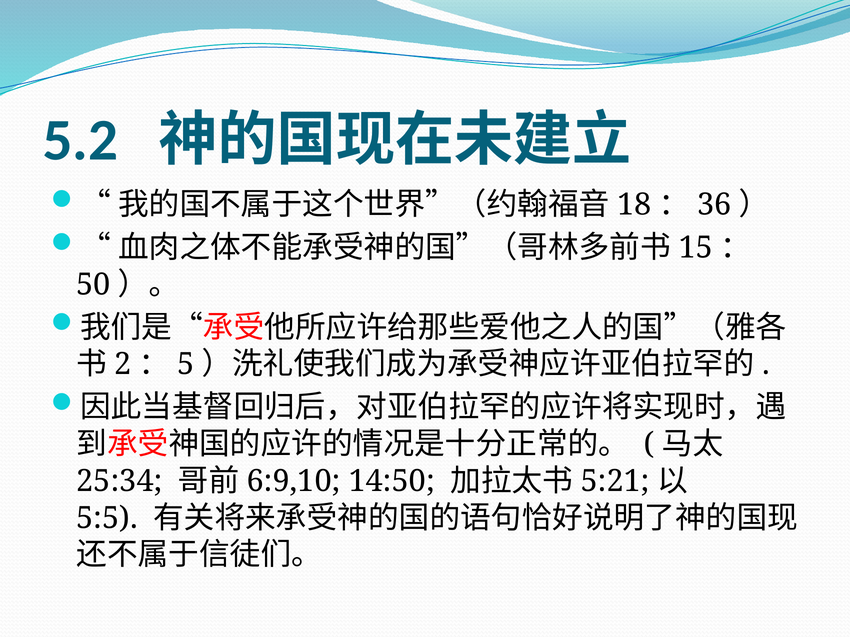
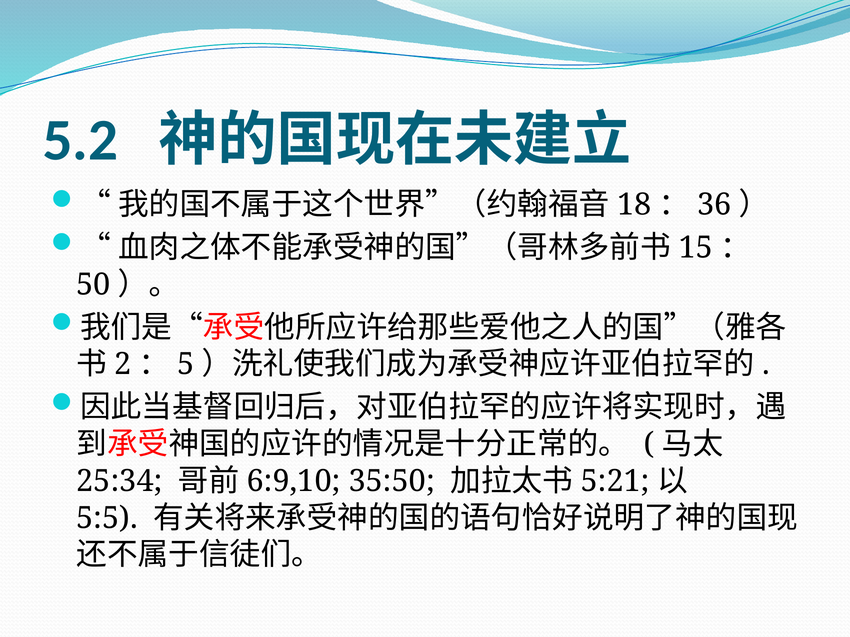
14:50: 14:50 -> 35:50
